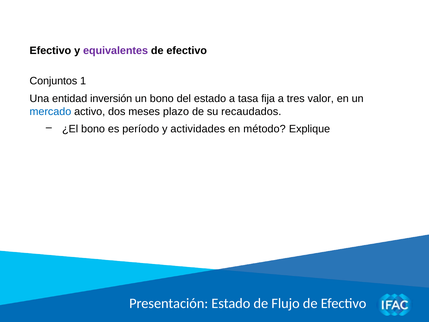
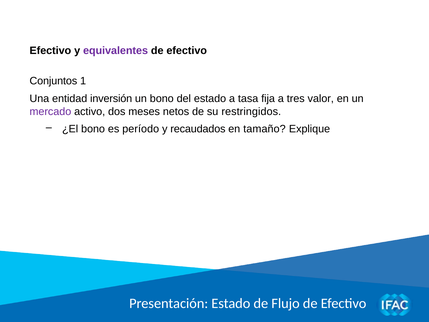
mercado colour: blue -> purple
plazo: plazo -> netos
recaudados: recaudados -> restringidos
actividades: actividades -> recaudados
método: método -> tamaño
